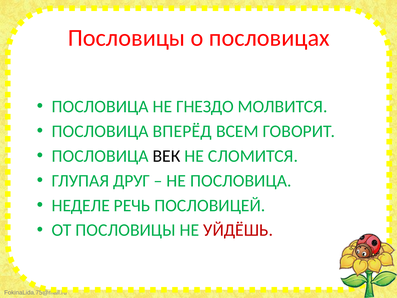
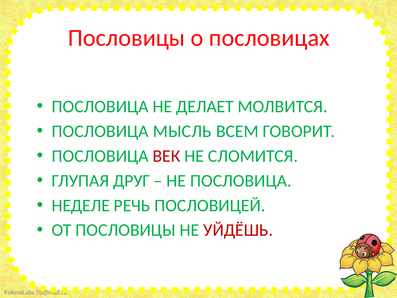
ГНЕЗДО: ГНЕЗДО -> ДЕЛАЕТ
ВПЕРЁД: ВПЕРЁД -> МЫСЛЬ
ВЕК colour: black -> red
